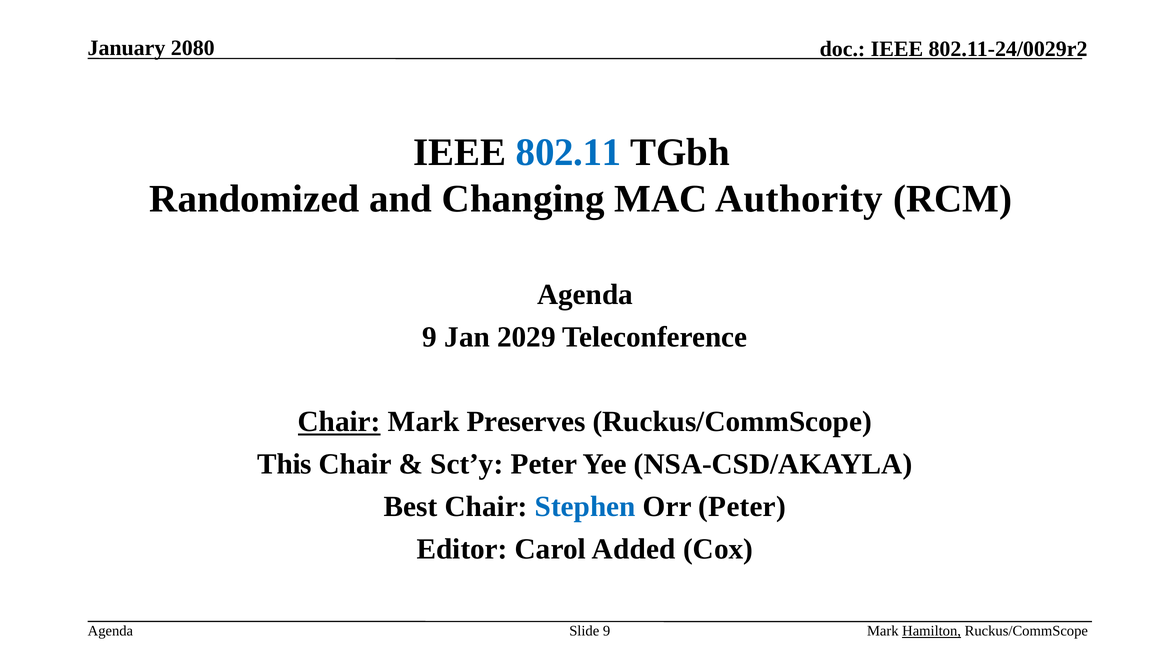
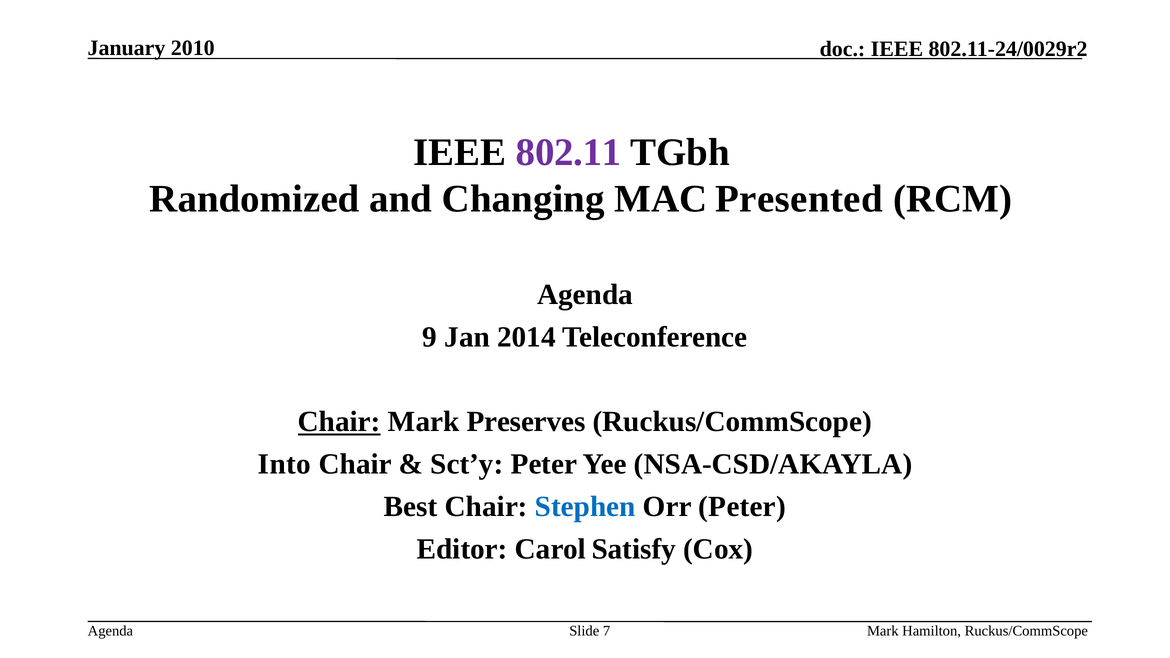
2080: 2080 -> 2010
802.11 colour: blue -> purple
Authority: Authority -> Presented
2029: 2029 -> 2014
This: This -> Into
Added: Added -> Satisfy
Hamilton underline: present -> none
Slide 9: 9 -> 7
